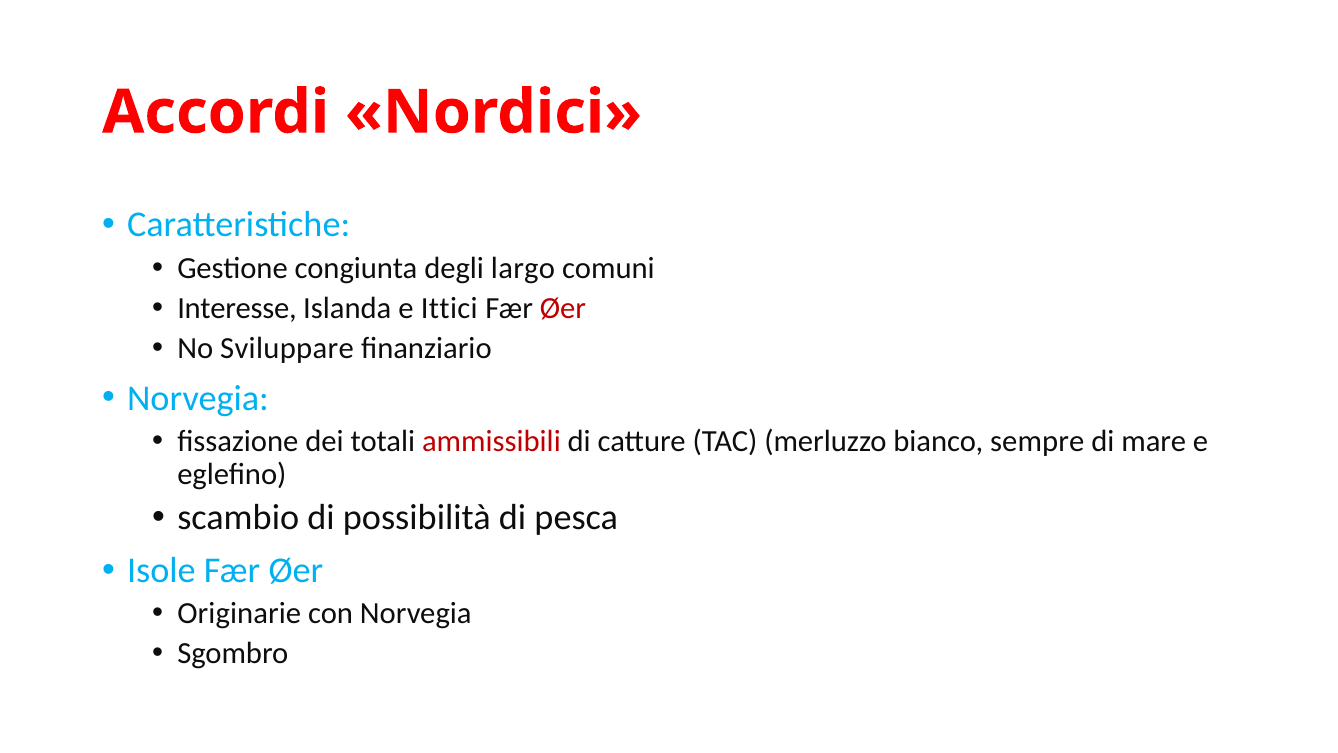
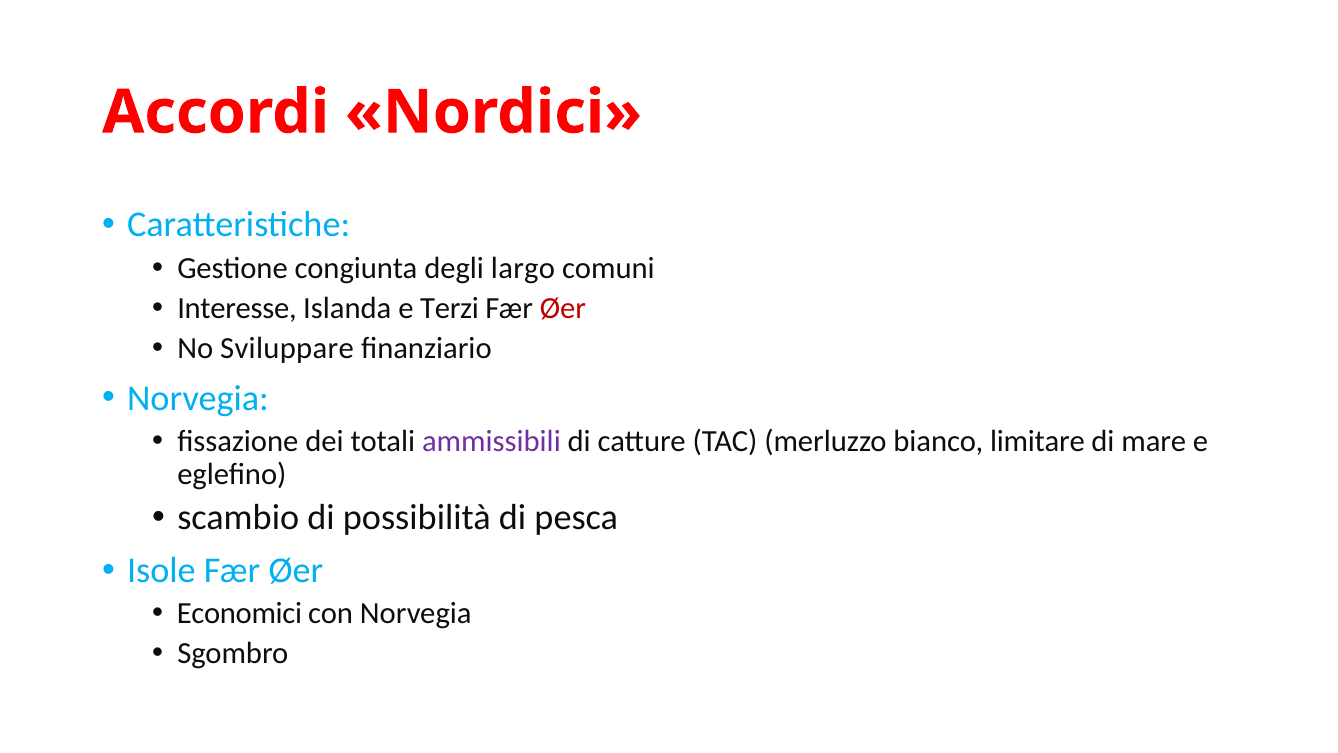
Ittici: Ittici -> Terzi
ammissibili colour: red -> purple
sempre: sempre -> limitare
Originarie: Originarie -> Economici
